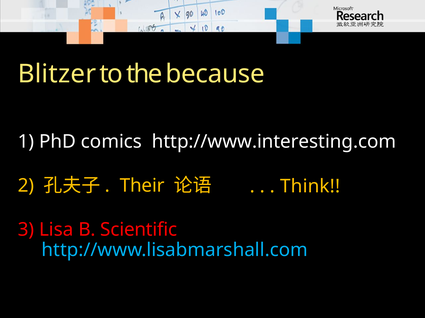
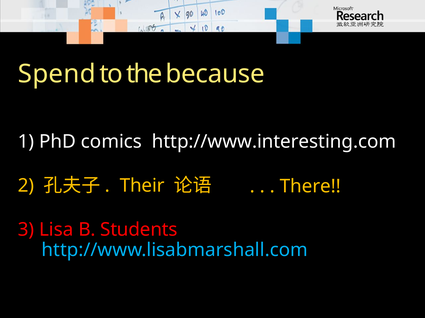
Blitzer: Blitzer -> Spend
Think: Think -> There
Scientific: Scientific -> Students
